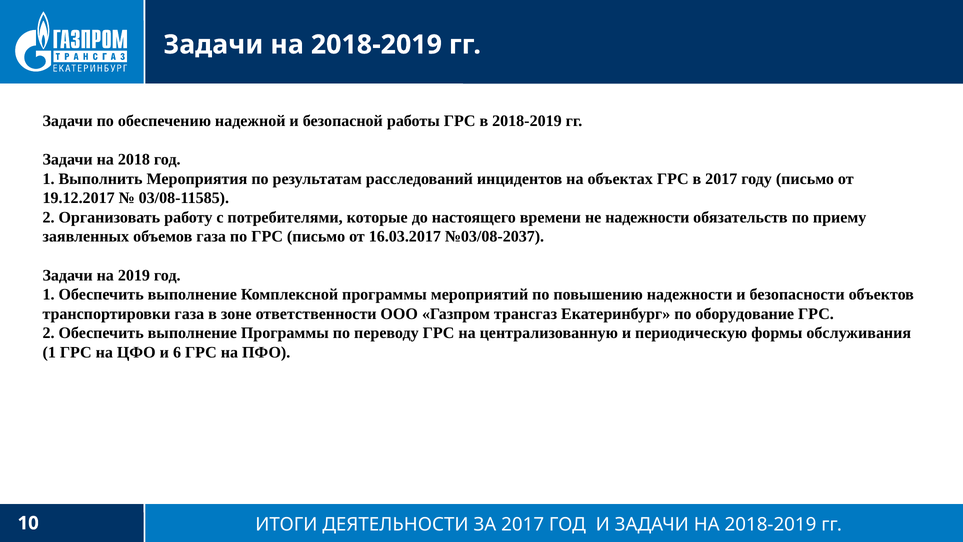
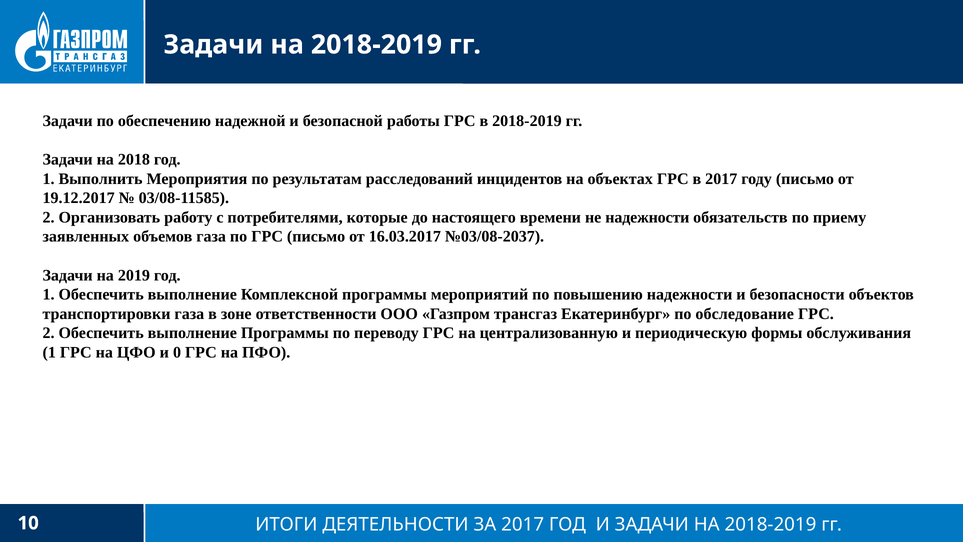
оборудование: оборудование -> обследование
6: 6 -> 0
